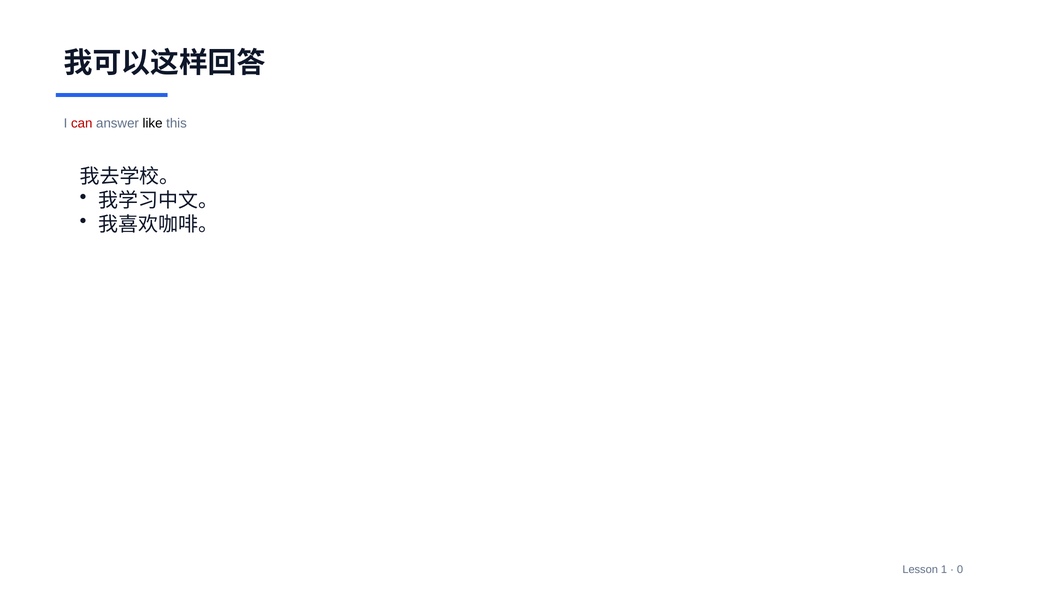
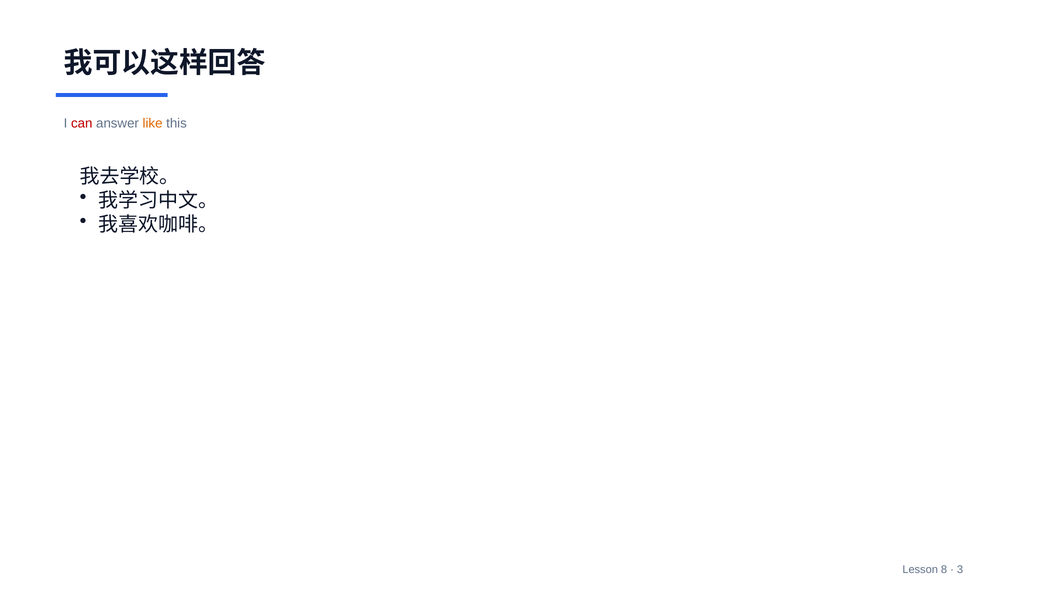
like colour: black -> orange
1: 1 -> 8
0: 0 -> 3
